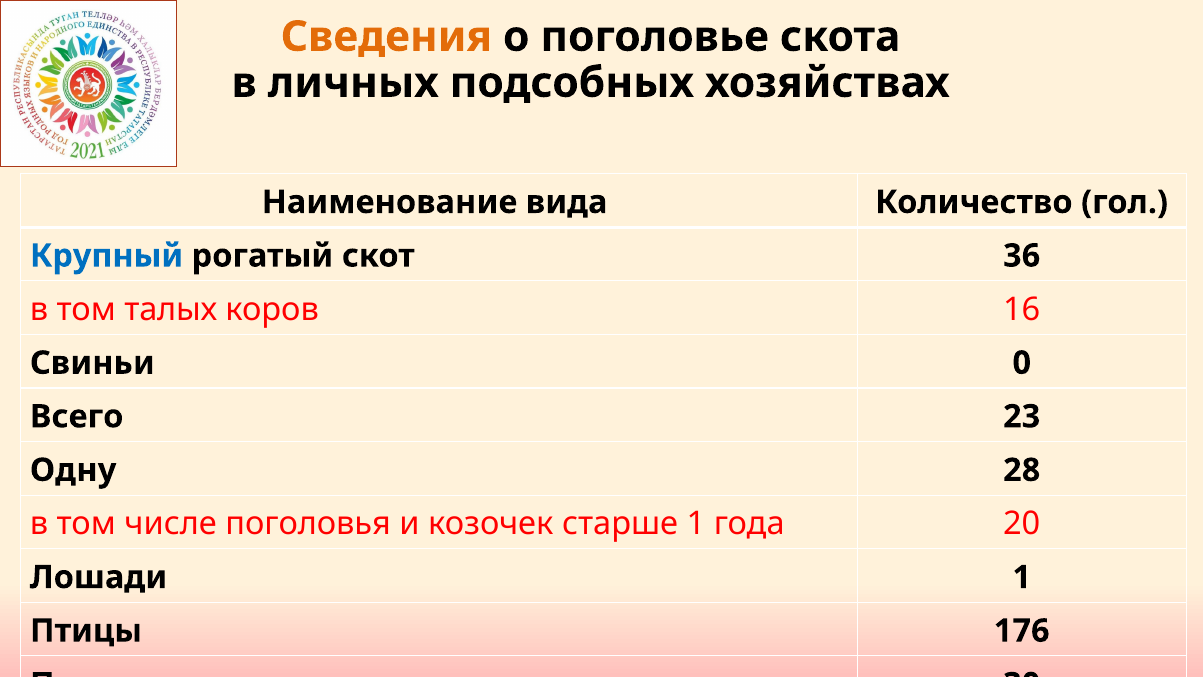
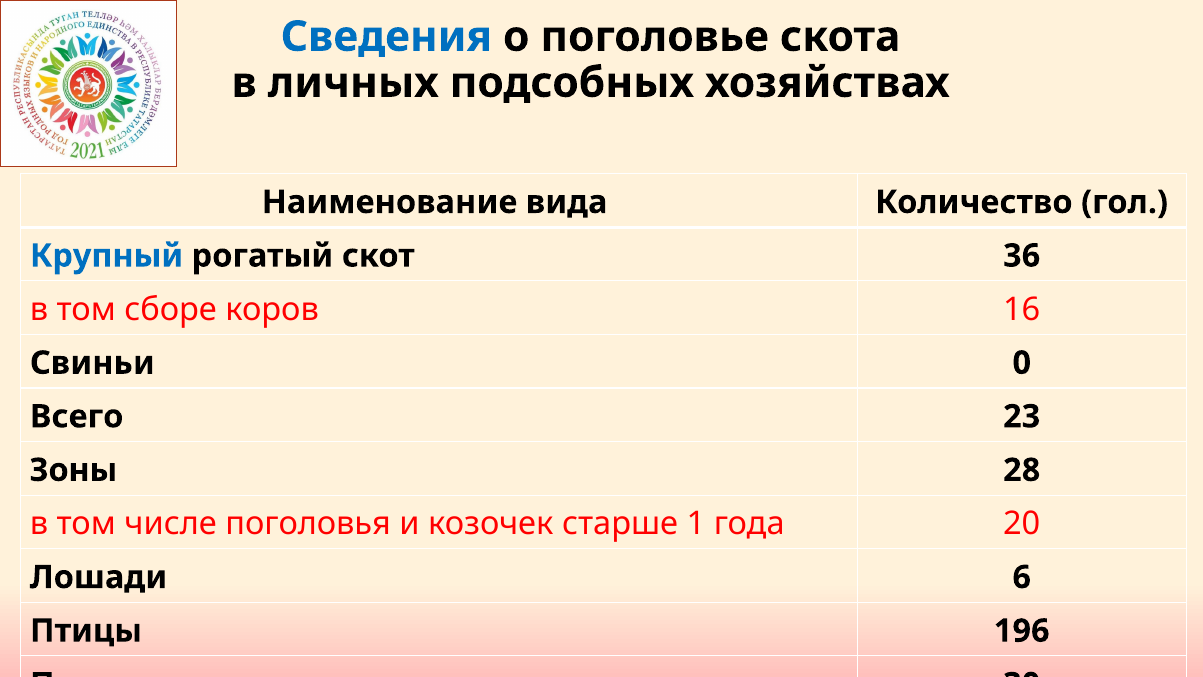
Сведения colour: orange -> blue
талых: талых -> сборе
Одну: Одну -> Зоны
Лошади 1: 1 -> 6
176: 176 -> 196
